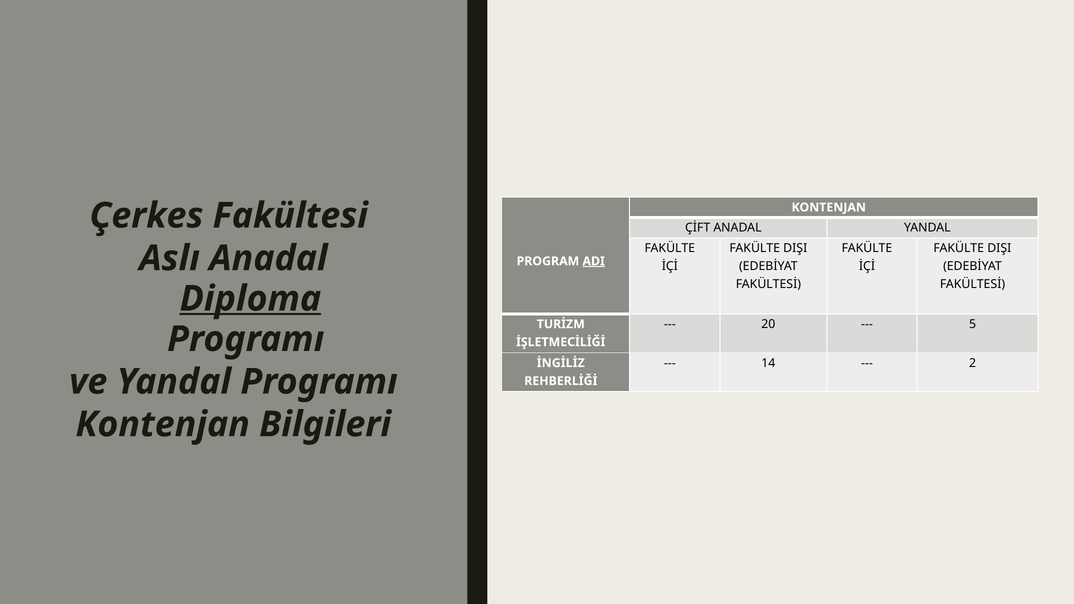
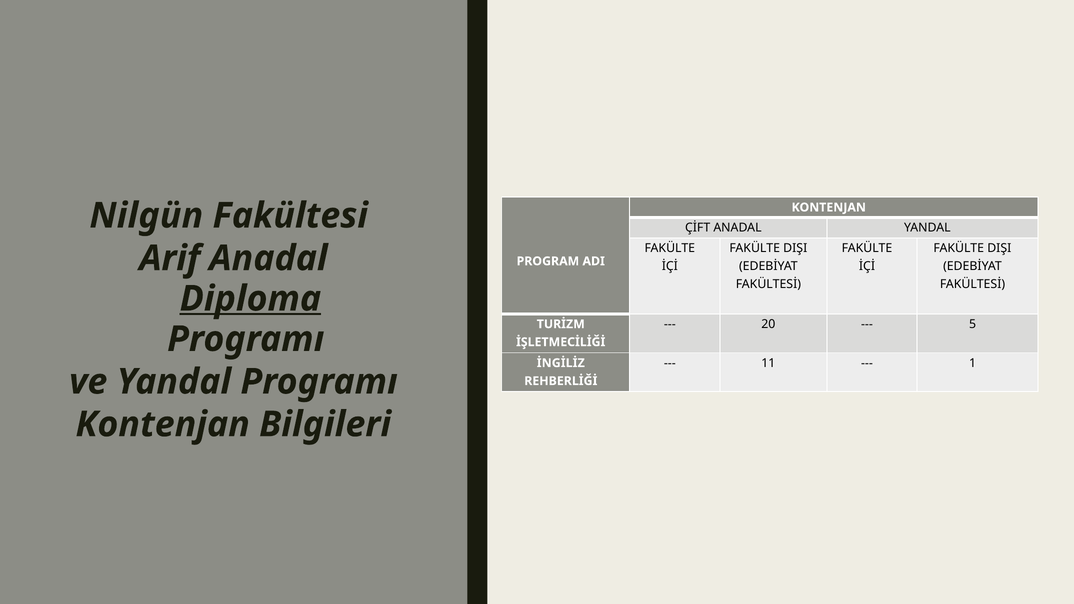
Çerkes: Çerkes -> Nilgün
Aslı: Aslı -> Arif
ADI underline: present -> none
14: 14 -> 11
2: 2 -> 1
